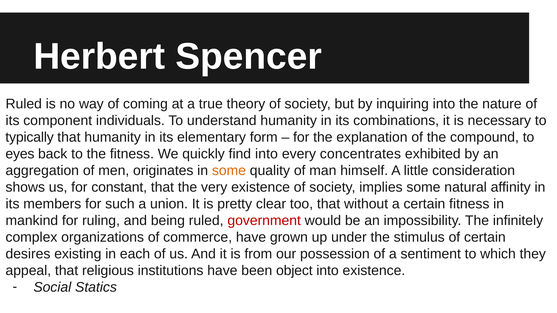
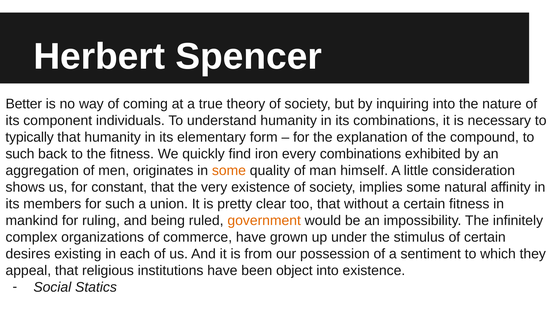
Ruled at (24, 104): Ruled -> Better
eyes at (20, 154): eyes -> such
find into: into -> iron
every concentrates: concentrates -> combinations
government colour: red -> orange
